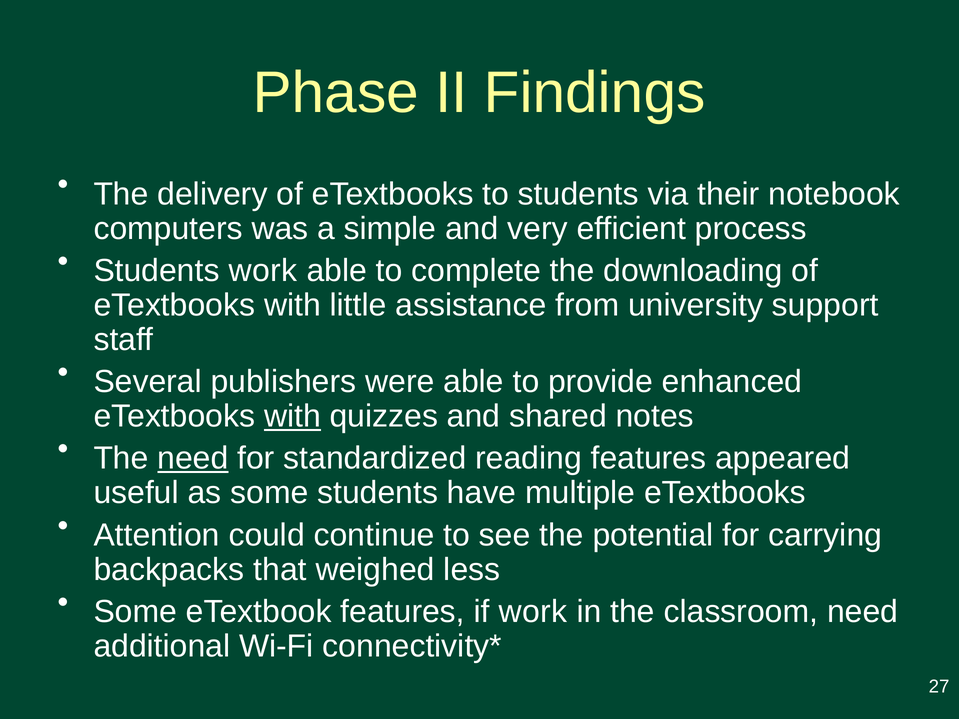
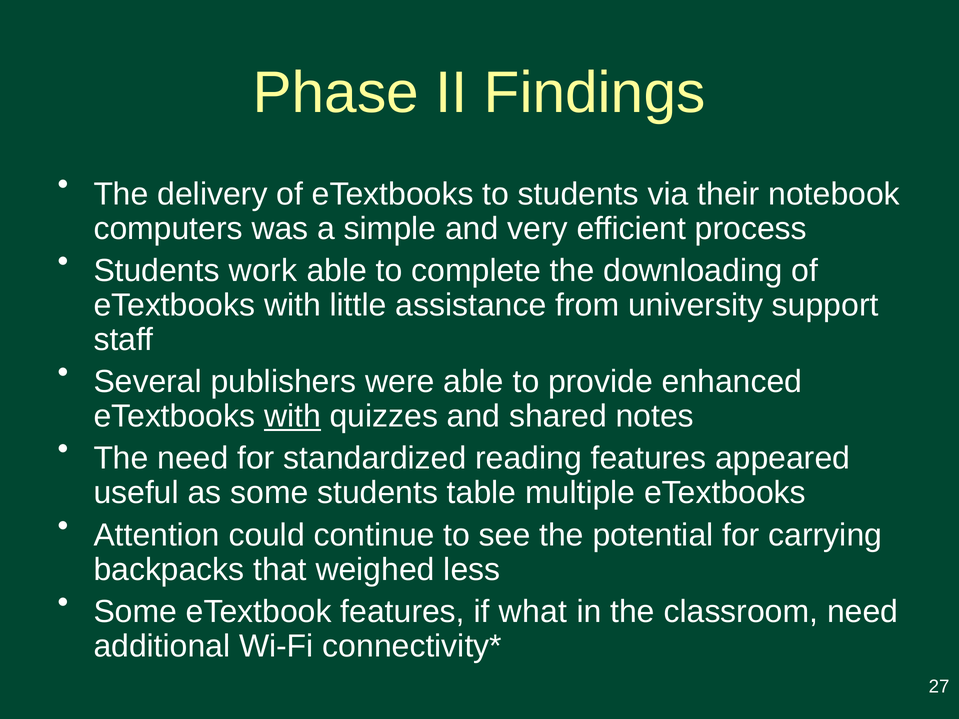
need at (193, 459) underline: present -> none
have: have -> table
if work: work -> what
